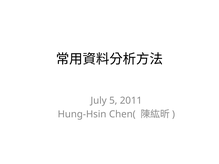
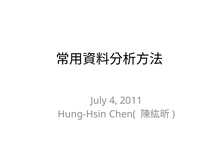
5: 5 -> 4
